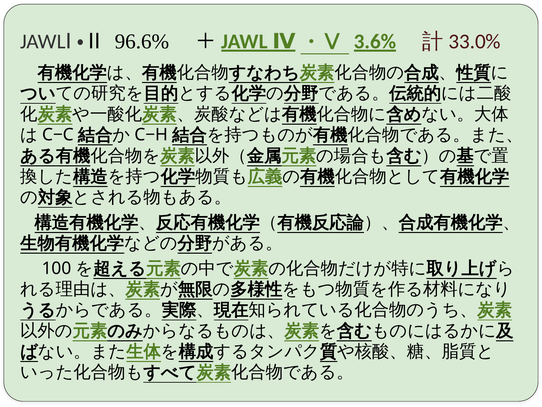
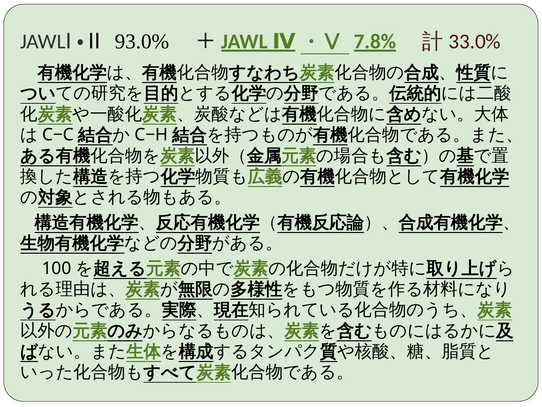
96.6%: 96.6% -> 93.0%
3.6%: 3.6% -> 7.8%
